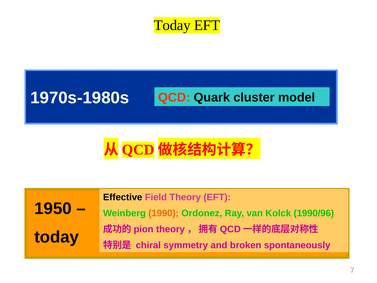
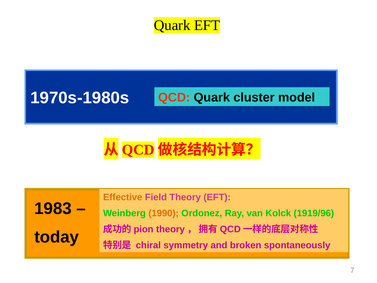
Today at (172, 25): Today -> Quark
Effective colour: black -> orange
1950: 1950 -> 1983
1990/96: 1990/96 -> 1919/96
